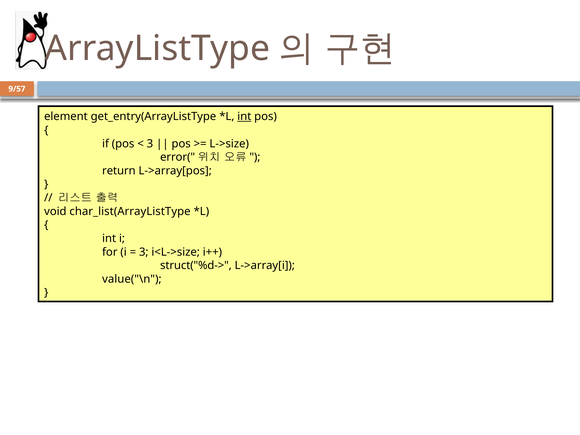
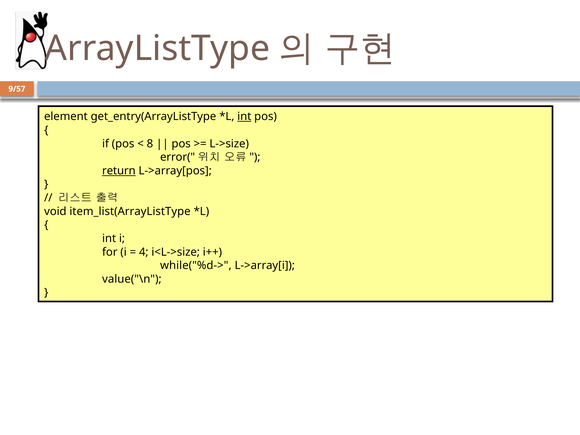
3 at (150, 144): 3 -> 8
return underline: none -> present
char_list(ArrayListType: char_list(ArrayListType -> item_list(ArrayListType
3 at (144, 252): 3 -> 4
struct("%d->: struct("%d-> -> while("%d->
